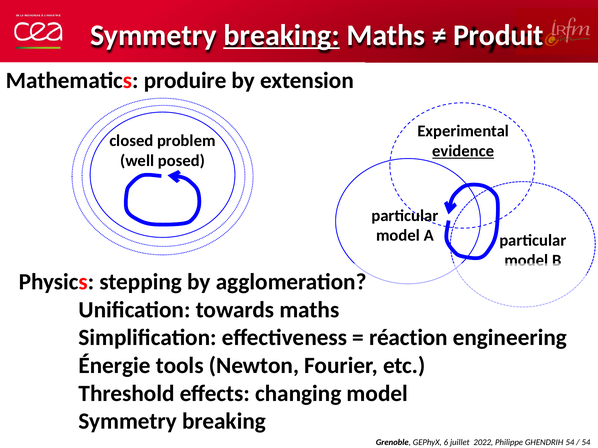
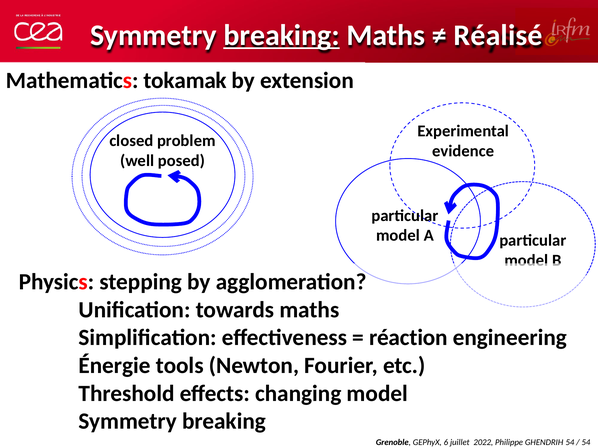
Produit: Produit -> Réalisé
produire: produire -> tokamak
evidence underline: present -> none
